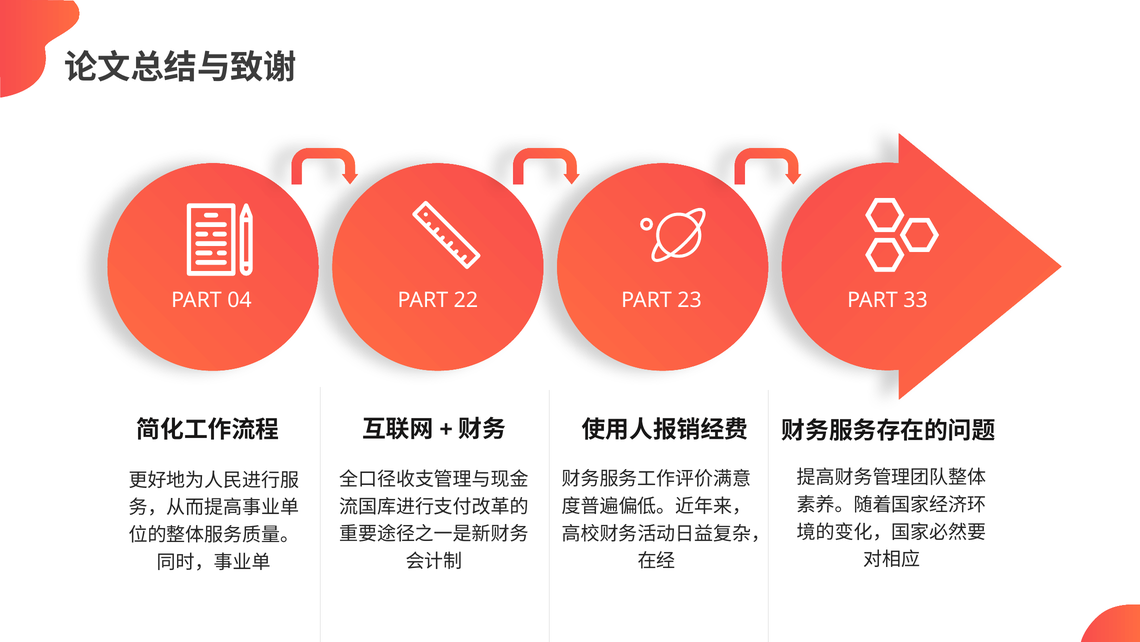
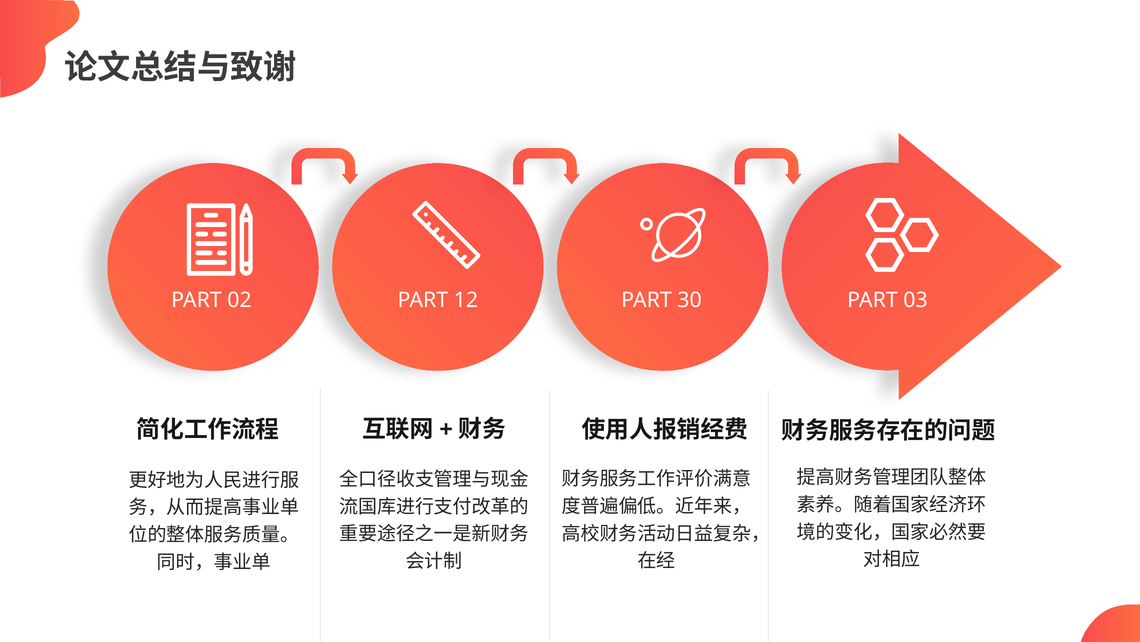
04 at (239, 300): 04 -> 02
22: 22 -> 12
23: 23 -> 30
33 at (916, 300): 33 -> 03
